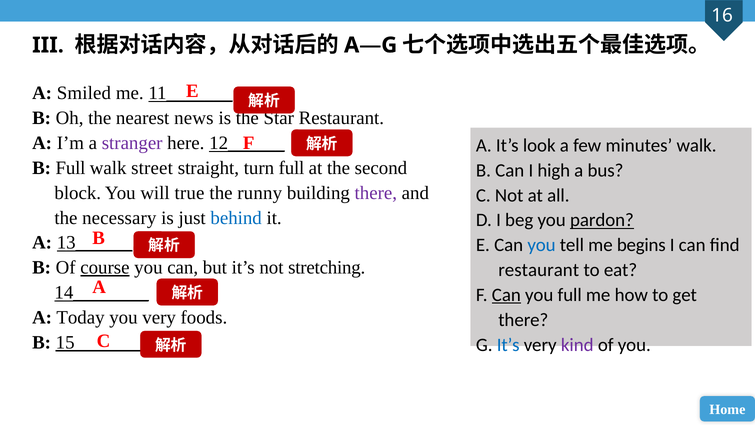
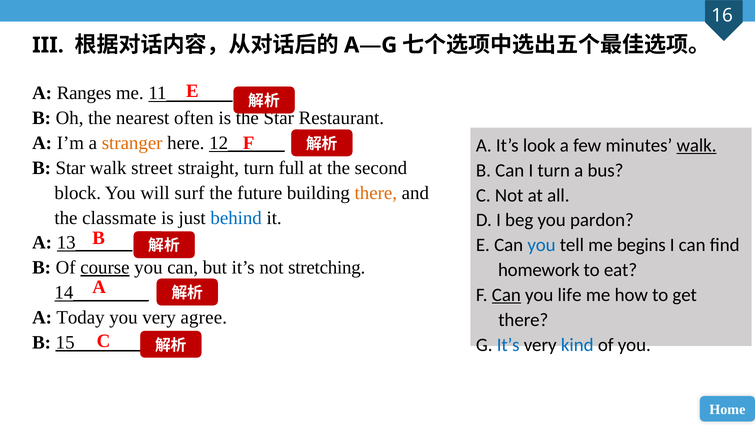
Smiled: Smiled -> Ranges
news: news -> often
stranger colour: purple -> orange
walk at (697, 145) underline: none -> present
B Full: Full -> Star
I high: high -> turn
true: true -> surf
runny: runny -> future
there at (376, 193) colour: purple -> orange
necessary: necessary -> classmate
pardon underline: present -> none
restaurant at (539, 270): restaurant -> homework
you full: full -> life
foods: foods -> agree
kind colour: purple -> blue
